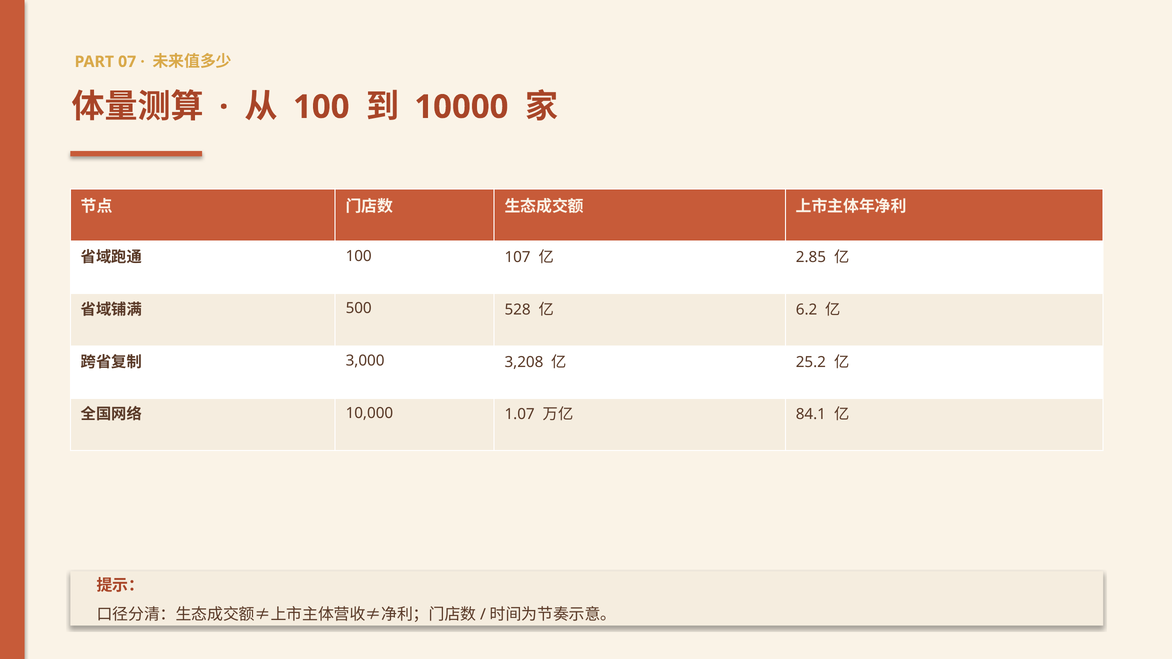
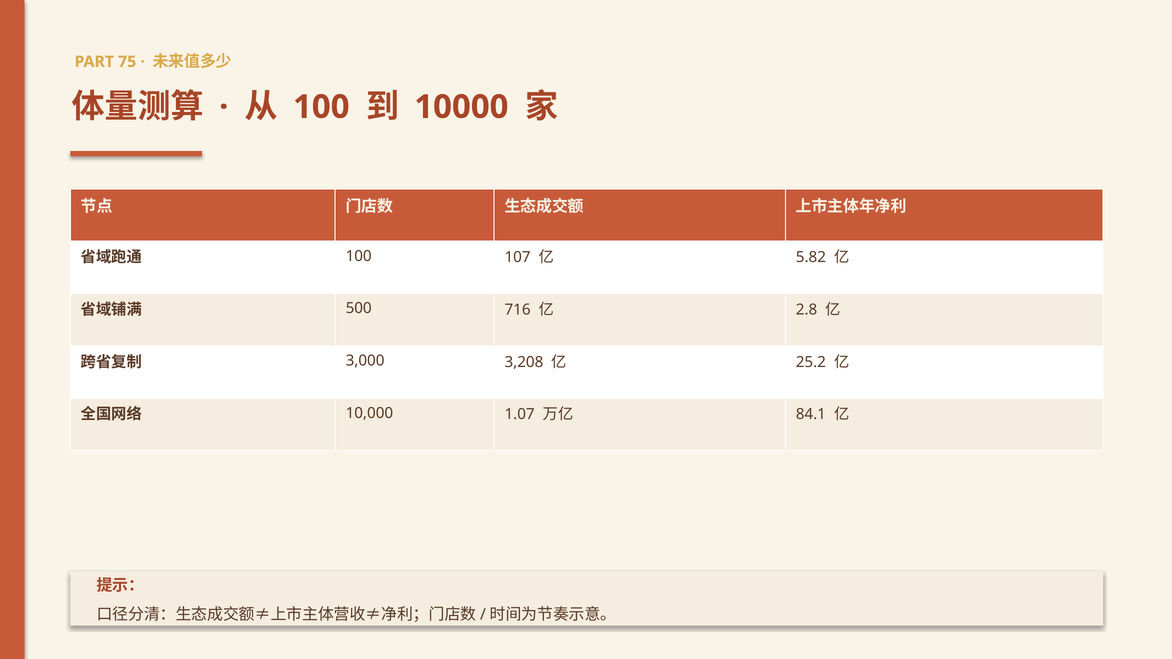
07: 07 -> 75
2.85: 2.85 -> 5.82
528: 528 -> 716
6.2: 6.2 -> 2.8
